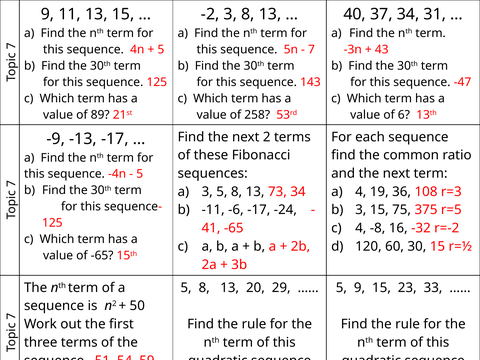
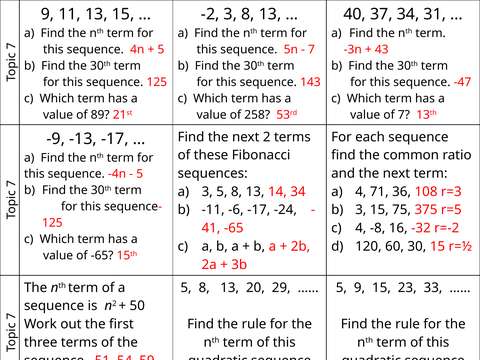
of 6: 6 -> 7
73: 73 -> 14
19: 19 -> 71
